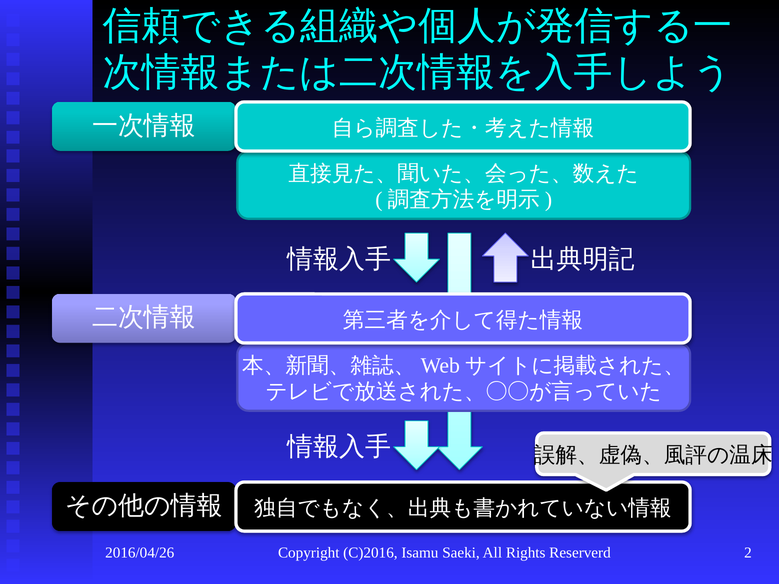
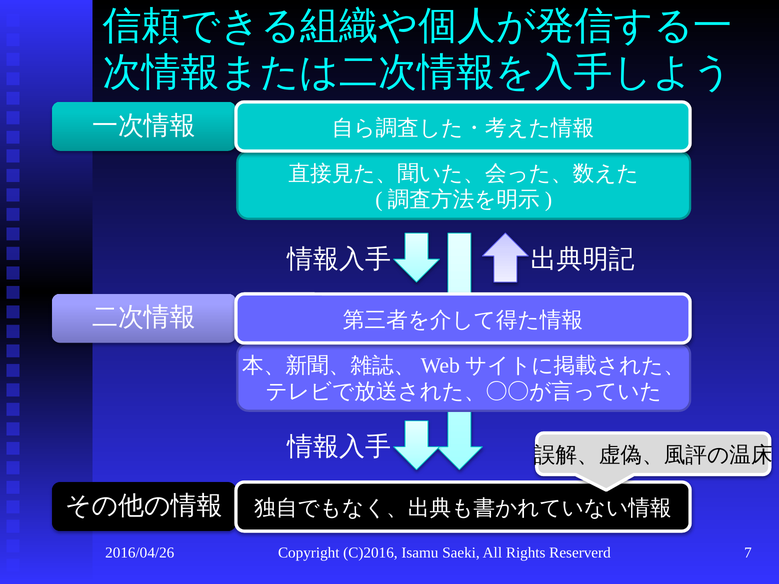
2: 2 -> 7
